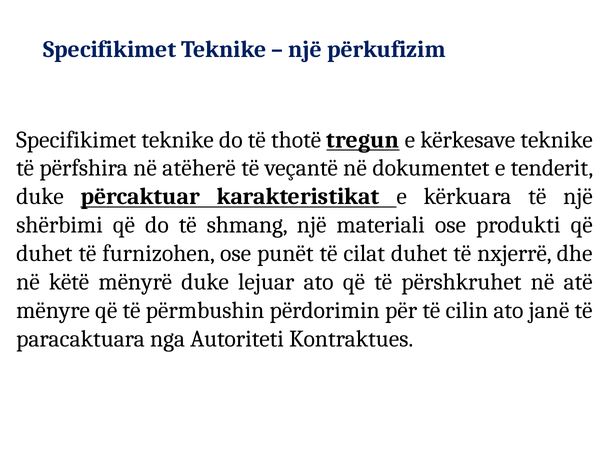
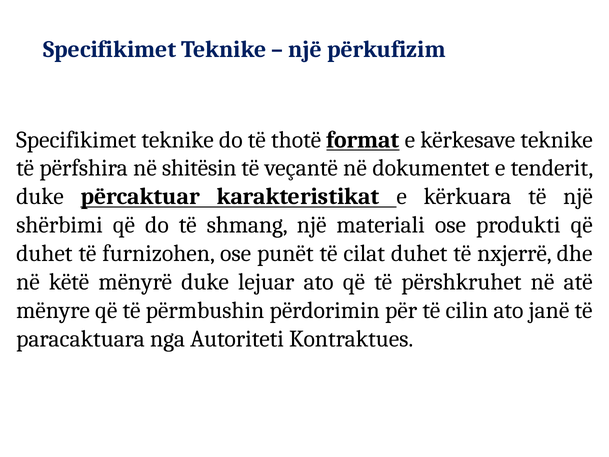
tregun: tregun -> format
atëherë: atëherë -> shitësin
